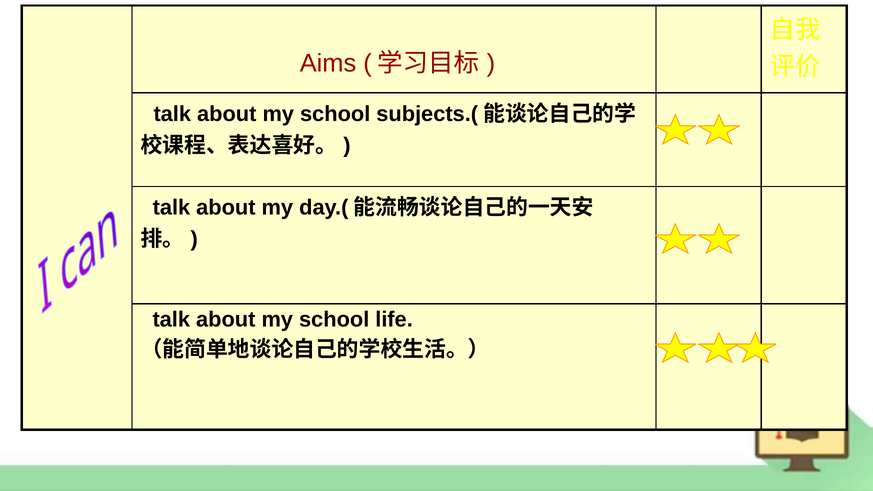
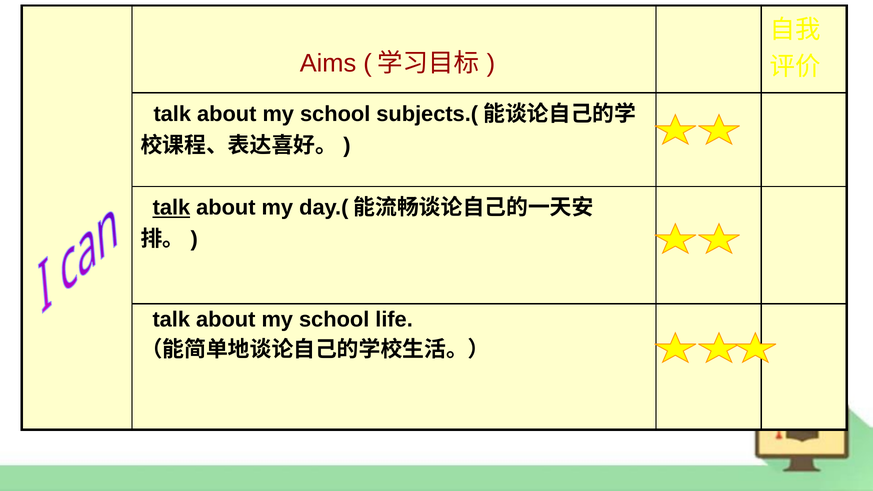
talk at (171, 208) underline: none -> present
